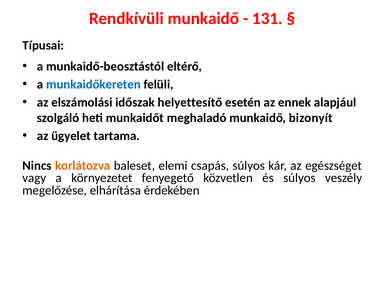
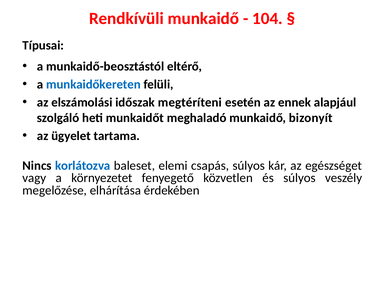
131: 131 -> 104
helyettesítő: helyettesítő -> megtéríteni
korlátozva colour: orange -> blue
